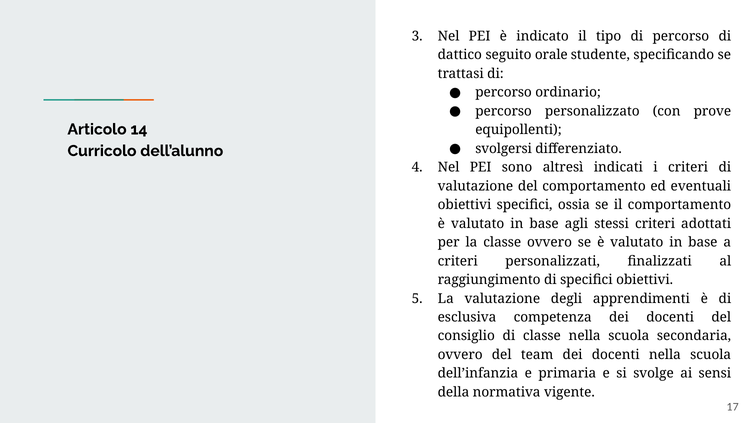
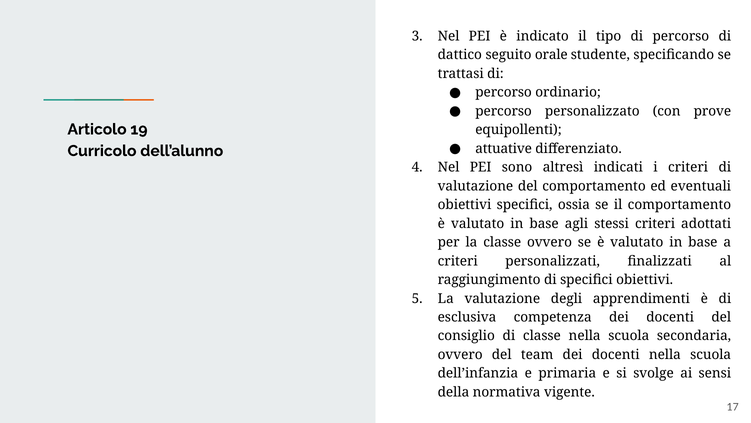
14: 14 -> 19
svolgersi: svolgersi -> attuative
